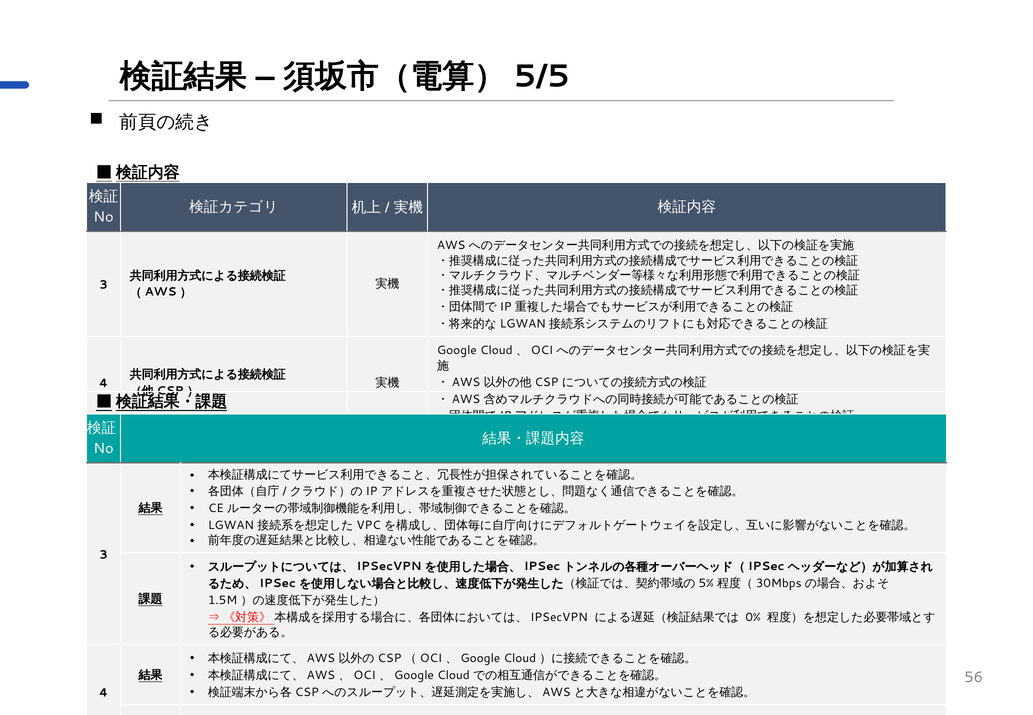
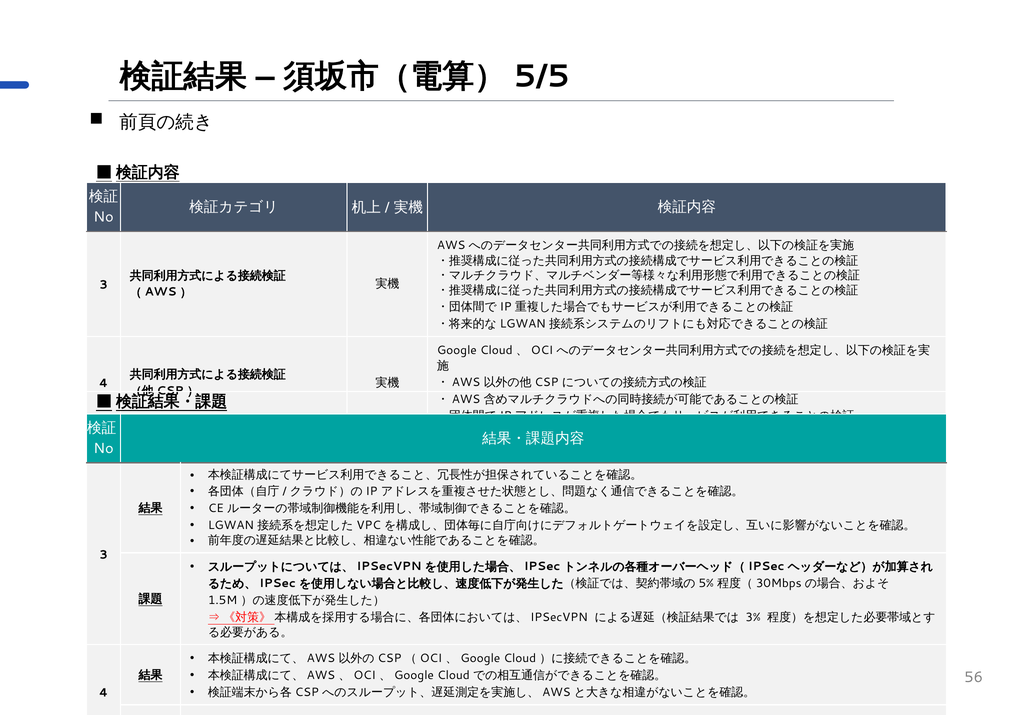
0%: 0% -> 3%
